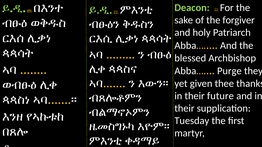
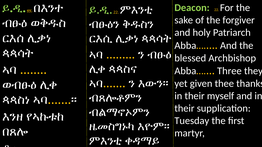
Purge: Purge -> Three
future: future -> myself
